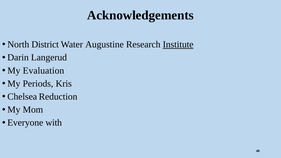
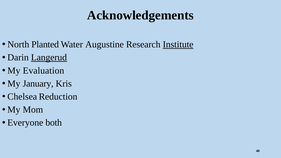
District: District -> Planted
Langerud underline: none -> present
Periods: Periods -> January
with: with -> both
